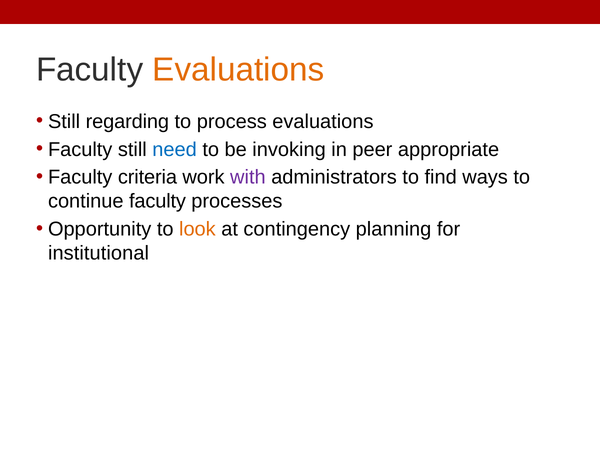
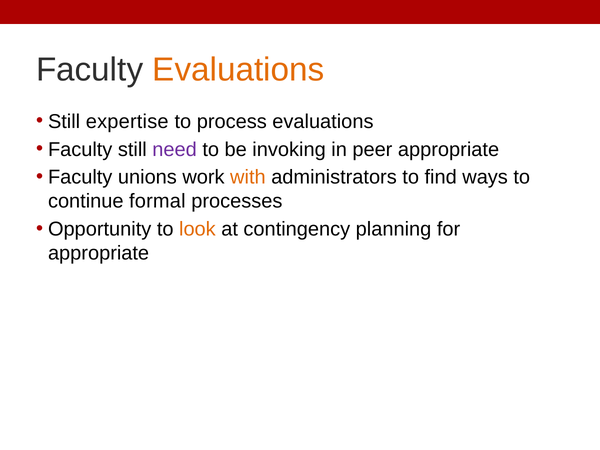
regarding: regarding -> expertise
need colour: blue -> purple
criteria: criteria -> unions
with colour: purple -> orange
continue faculty: faculty -> formal
institutional at (99, 253): institutional -> appropriate
